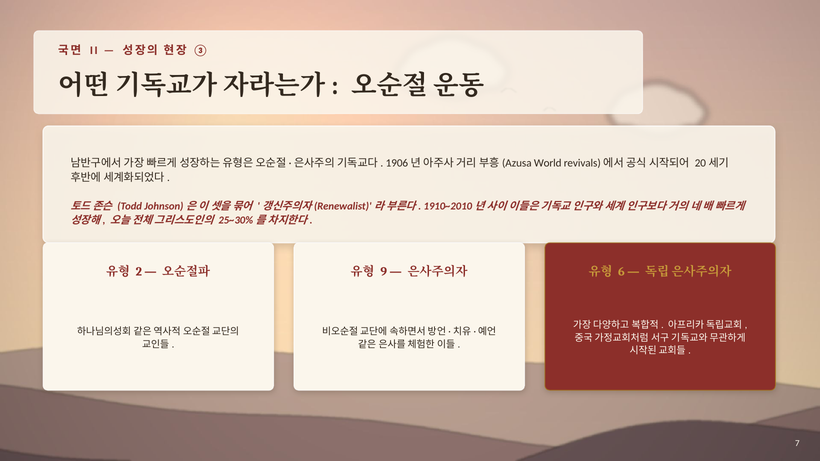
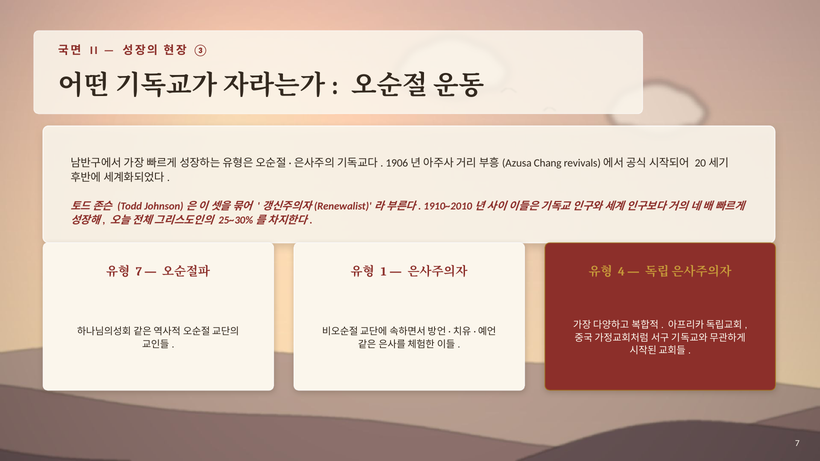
World: World -> Chang
2 at (139, 272): 2 -> 7
9: 9 -> 1
6: 6 -> 4
